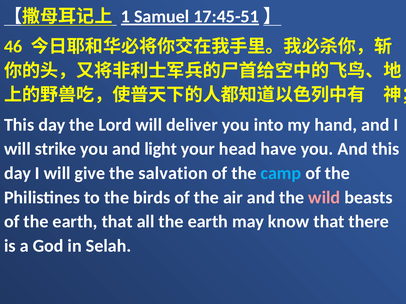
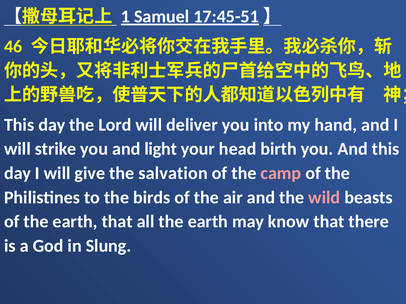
have: have -> birth
camp colour: light blue -> pink
Selah: Selah -> Slung
